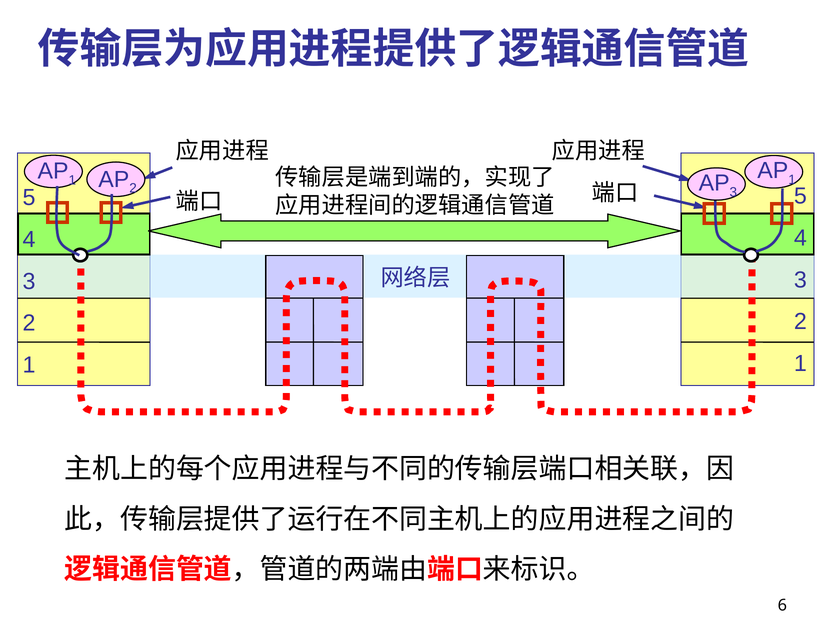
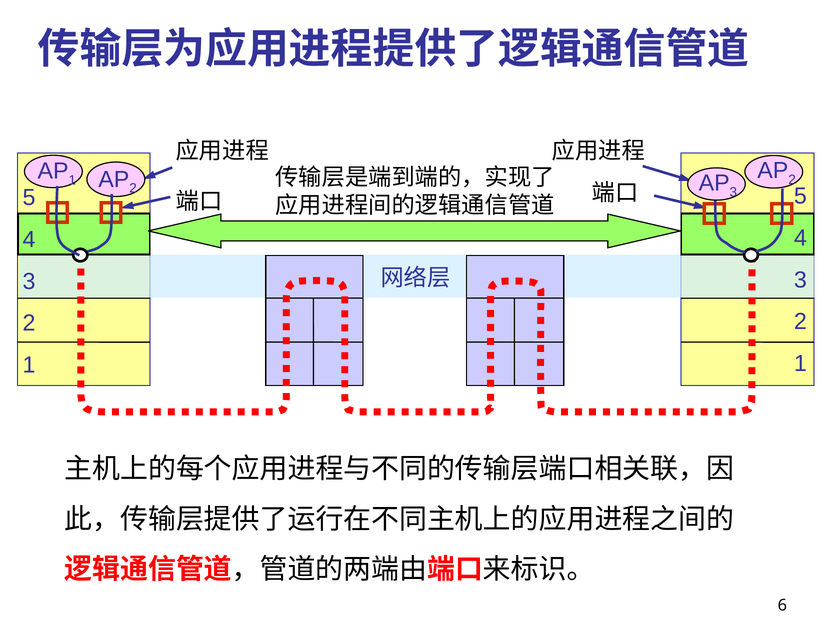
1 at (792, 180): 1 -> 2
